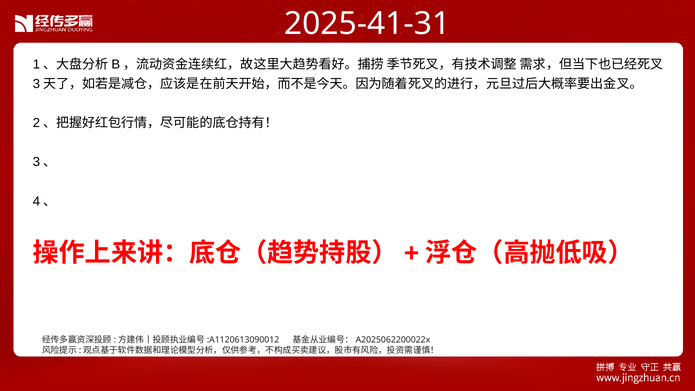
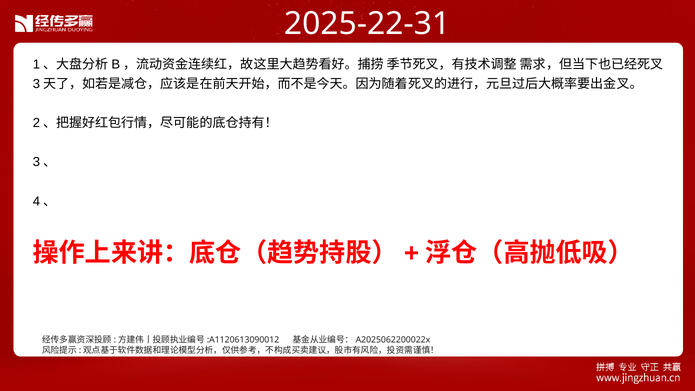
2025-41-31: 2025-41-31 -> 2025-22-31
